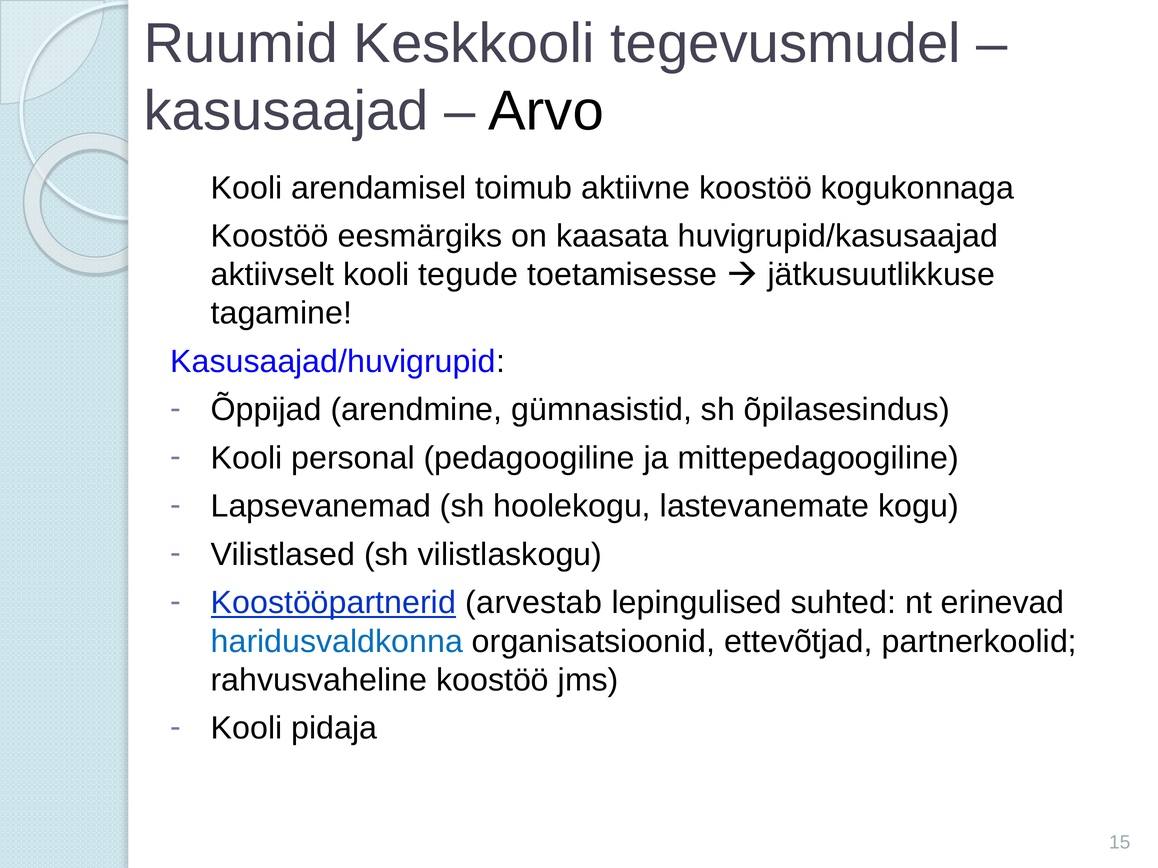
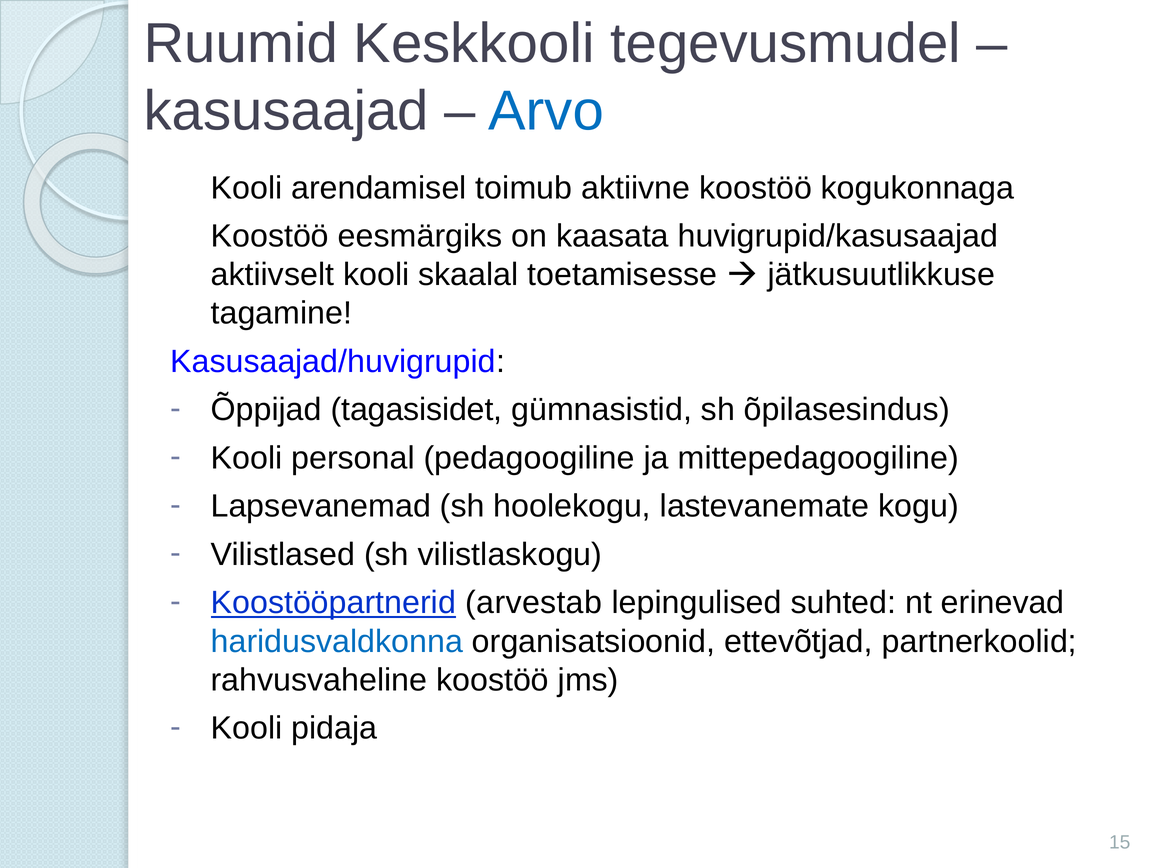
Arvo colour: black -> blue
tegude: tegude -> skaalal
arendmine: arendmine -> tagasisidet
